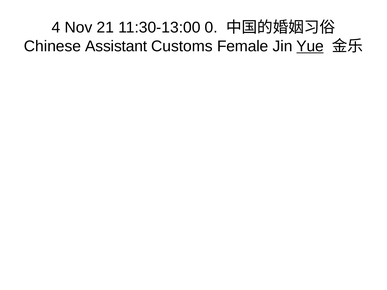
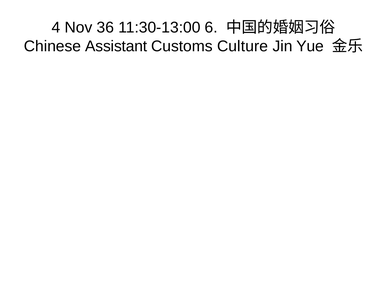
21: 21 -> 36
0: 0 -> 6
Female: Female -> Culture
Yue underline: present -> none
